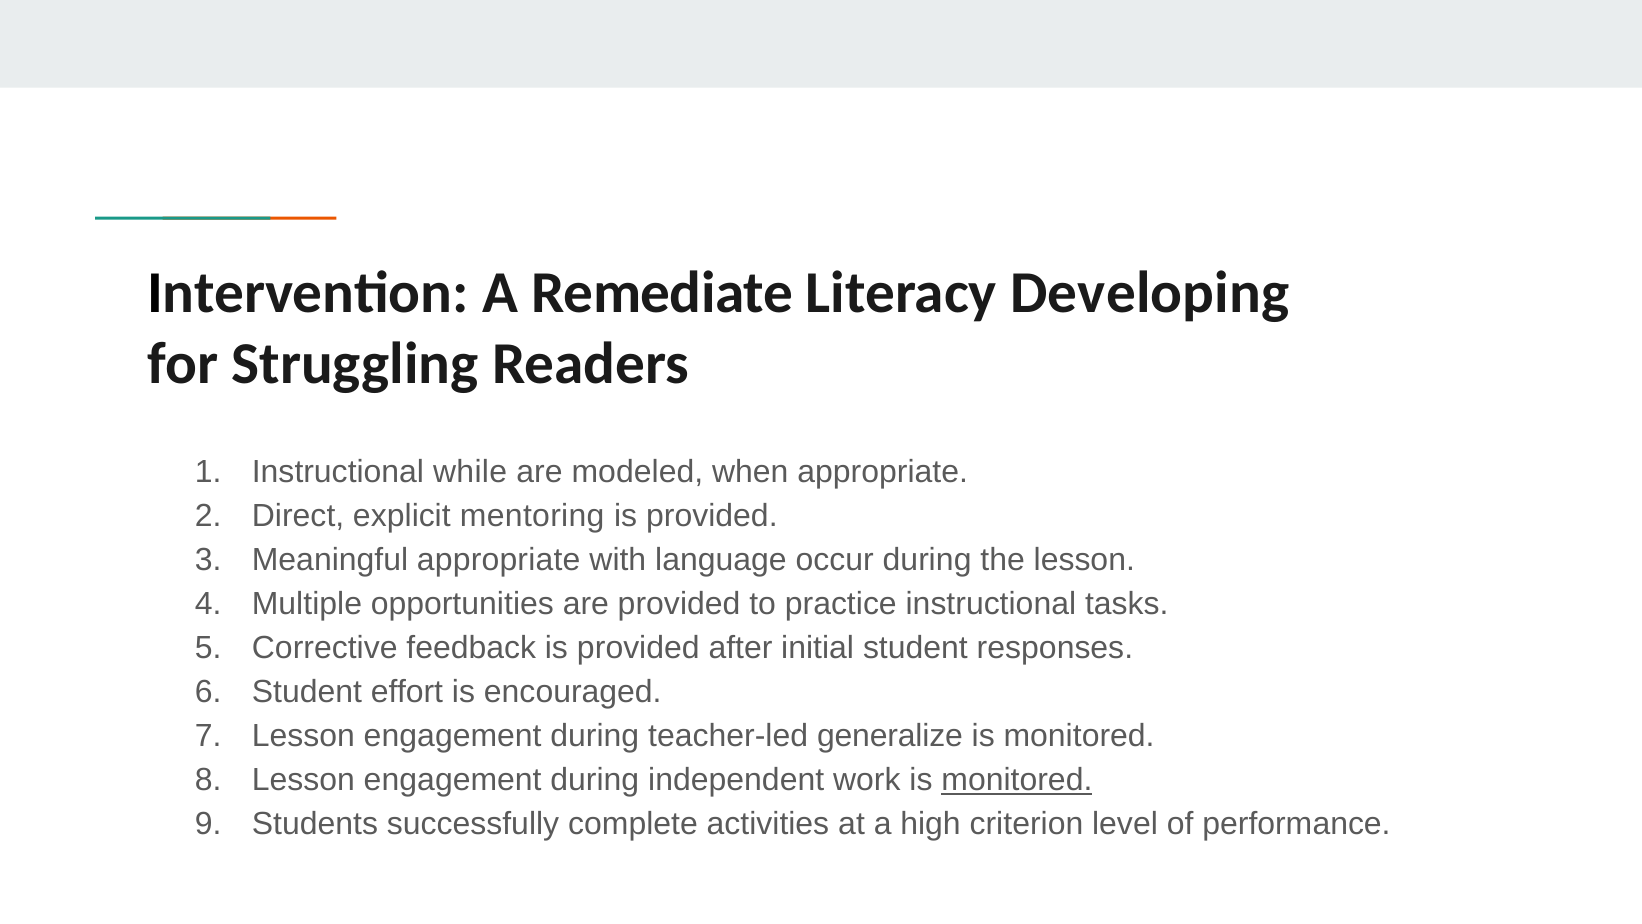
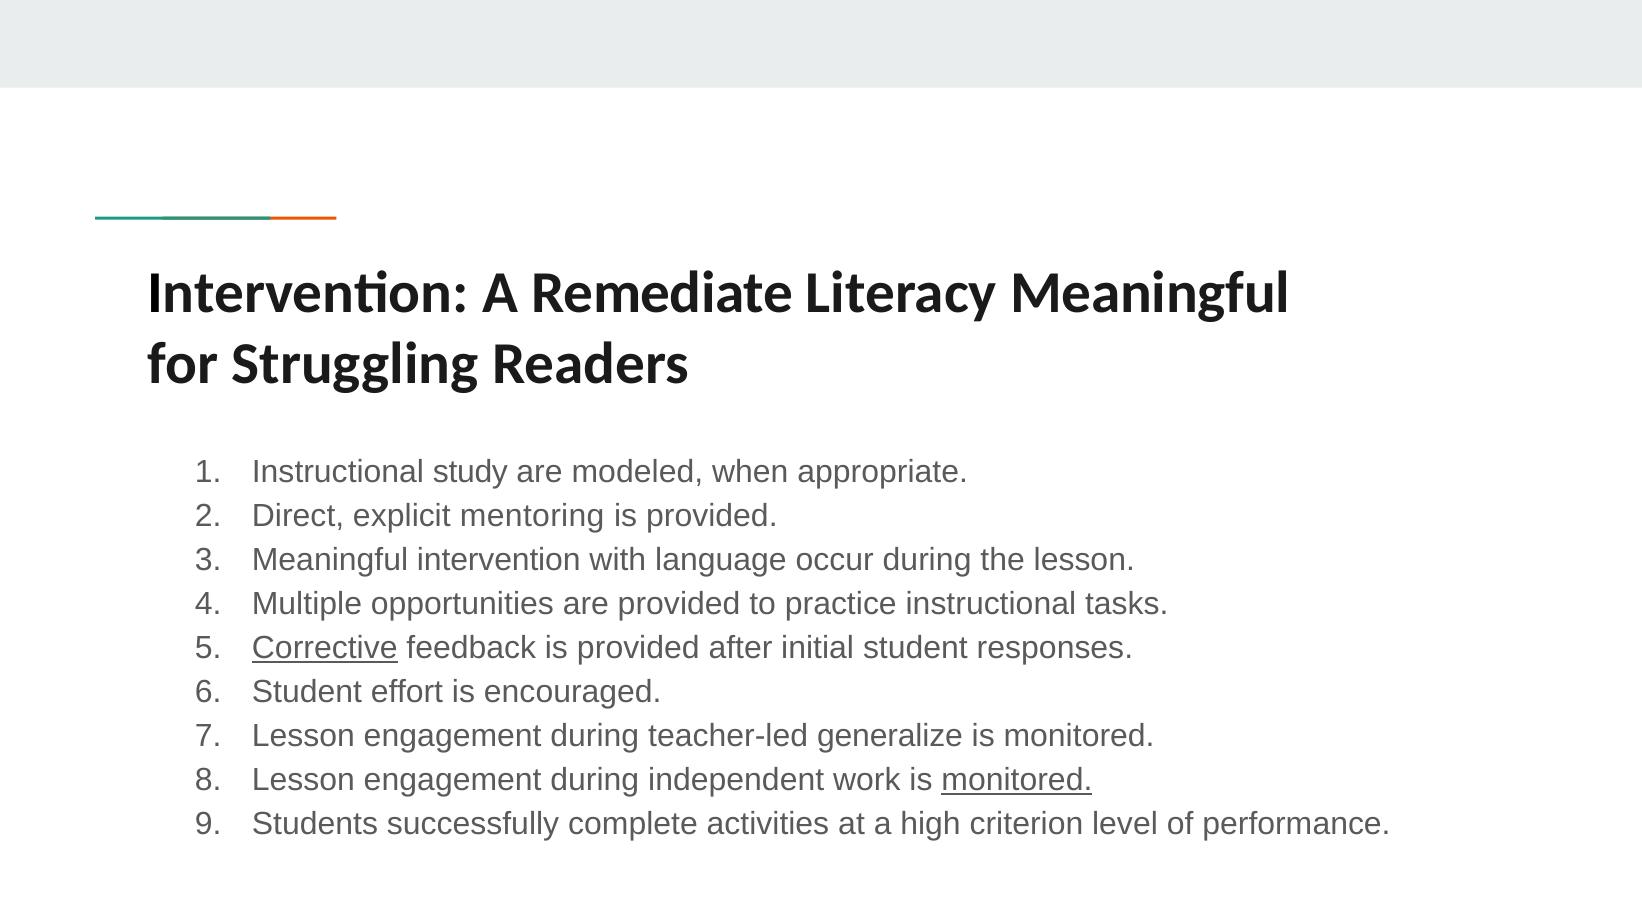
Literacy Developing: Developing -> Meaningful
while: while -> study
Meaningful appropriate: appropriate -> intervention
Corrective underline: none -> present
